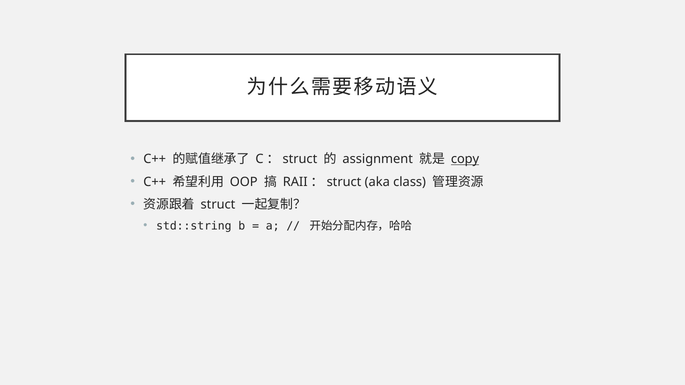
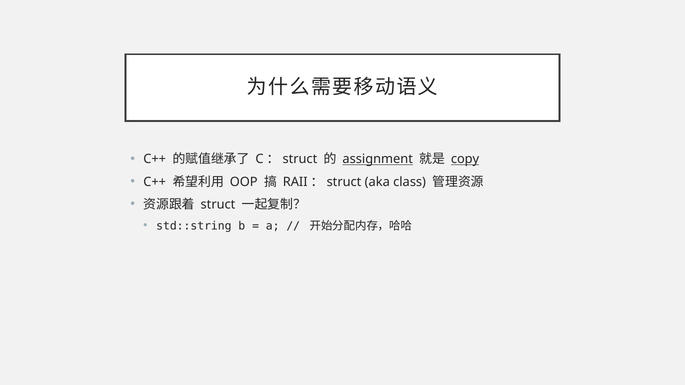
assignment underline: none -> present
